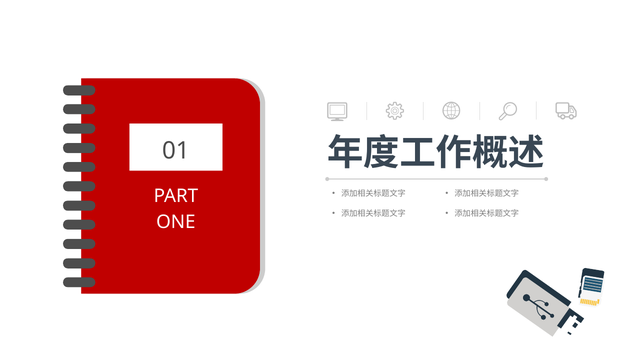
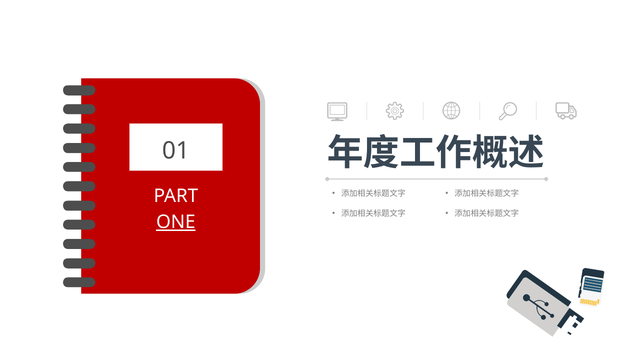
ONE underline: none -> present
